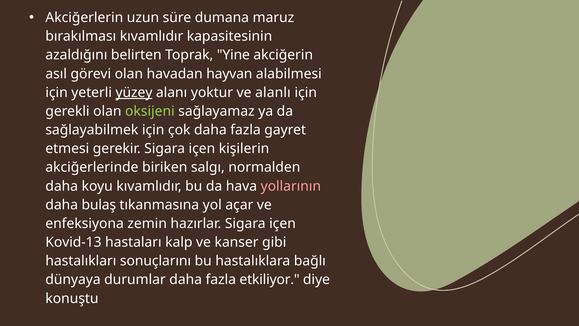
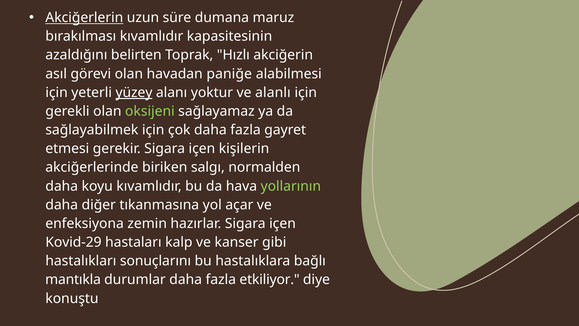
Akciğerlerin underline: none -> present
Yine: Yine -> Hızlı
hayvan: hayvan -> paniğe
yollarının colour: pink -> light green
bulaş: bulaş -> diğer
Kovid-13: Kovid-13 -> Kovid-29
dünyaya: dünyaya -> mantıkla
